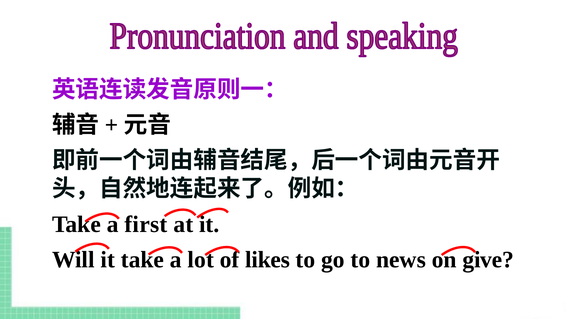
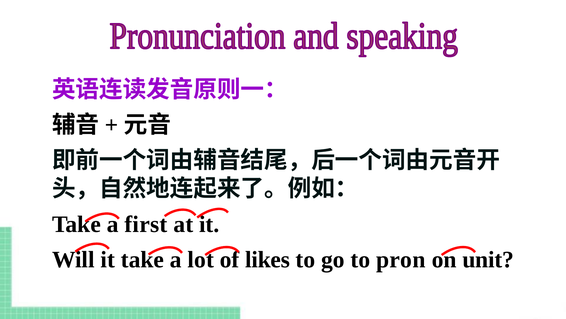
news: news -> pron
give: give -> unit
